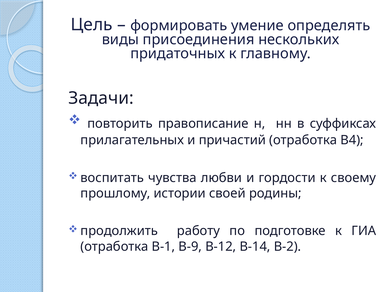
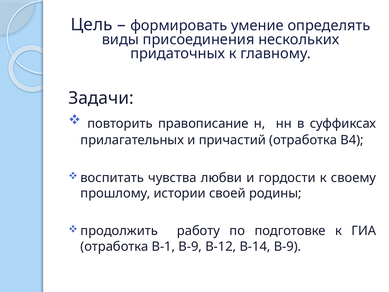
В-14 В-2: В-2 -> В-9
